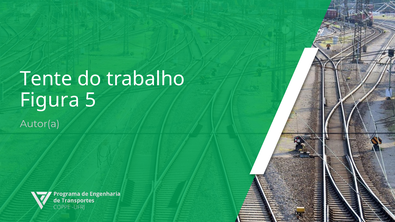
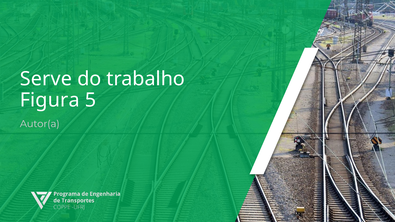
Tente: Tente -> Serve
